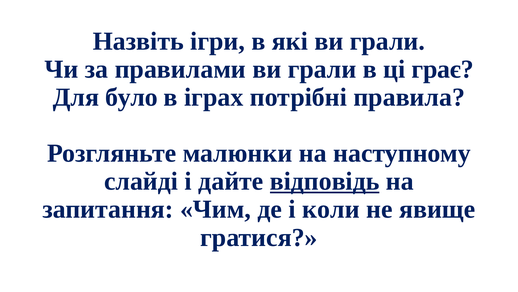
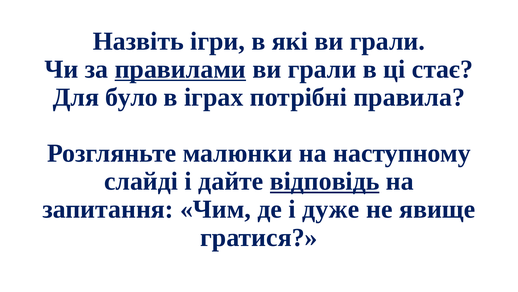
правилами underline: none -> present
грає: грає -> стає
коли: коли -> дуже
